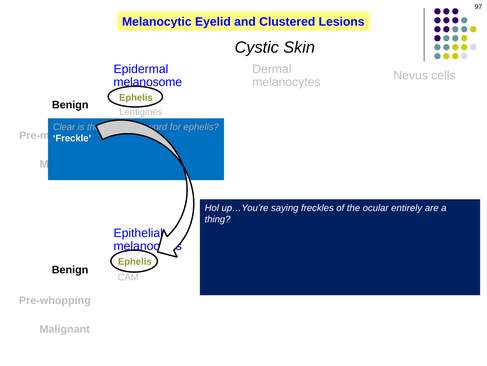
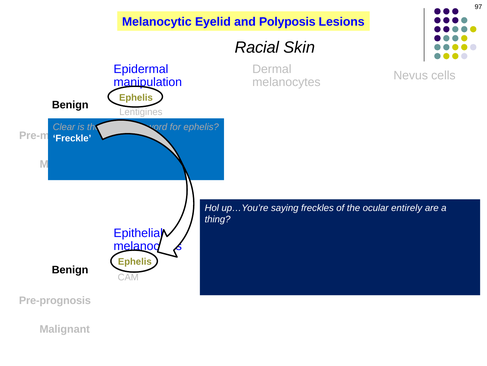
Clustered: Clustered -> Polyposis
Cystic: Cystic -> Racial
melanosome: melanosome -> manipulation
Pre-whopping: Pre-whopping -> Pre-prognosis
